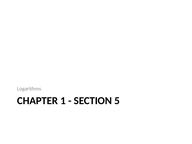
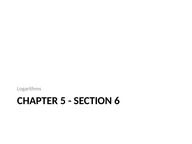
1: 1 -> 5
5: 5 -> 6
